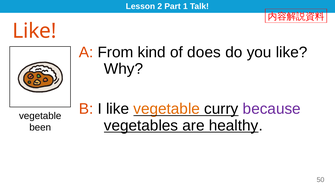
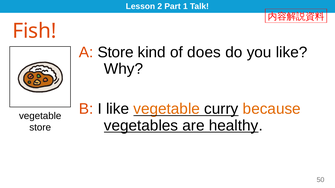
Like at (34, 31): Like -> Fish
A From: From -> Store
because colour: purple -> orange
been at (40, 128): been -> store
